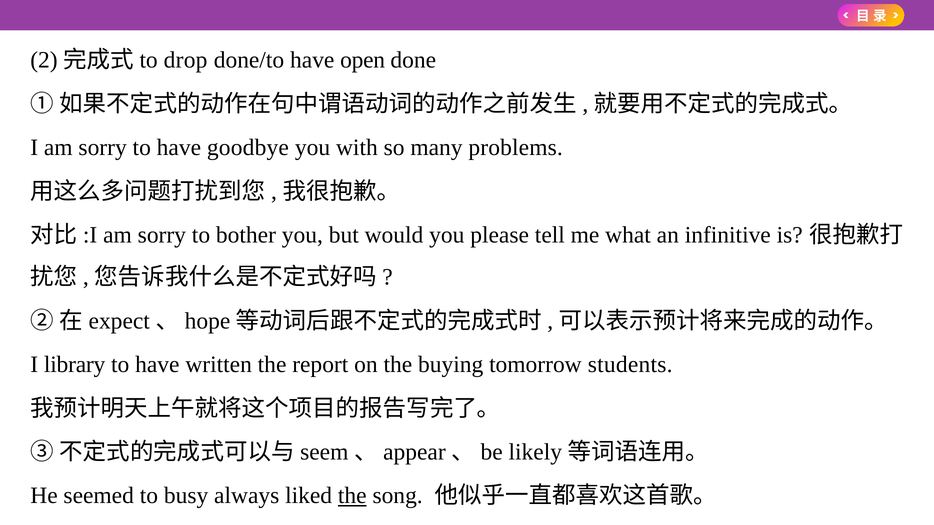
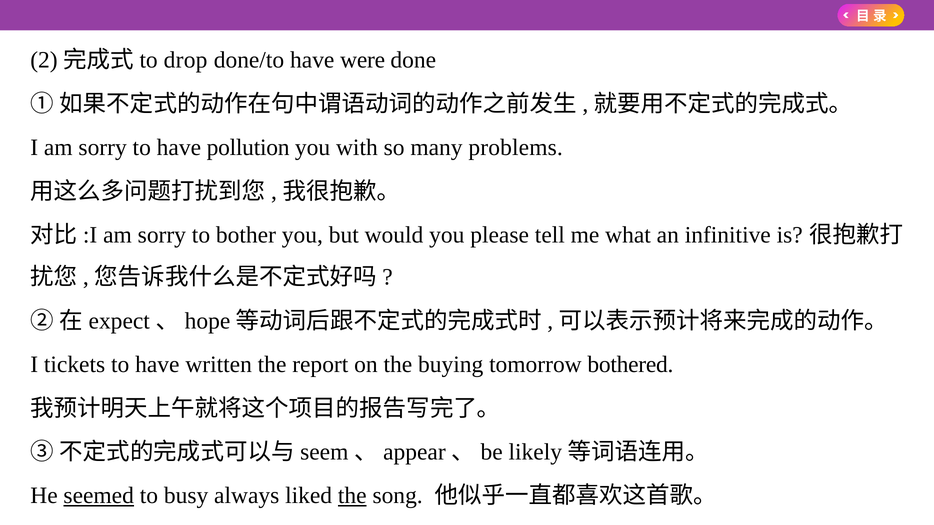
open: open -> were
goodbye: goodbye -> pollution
library: library -> tickets
students: students -> bothered
seemed underline: none -> present
